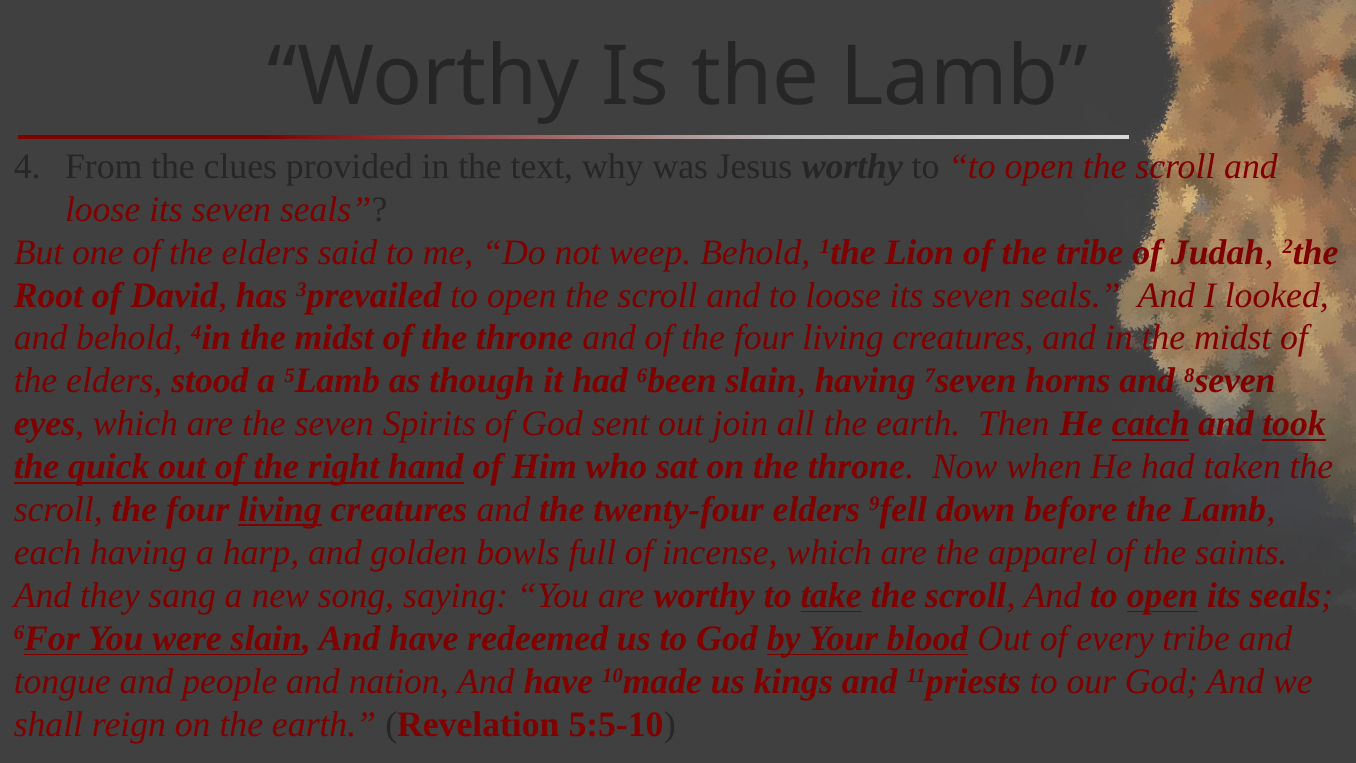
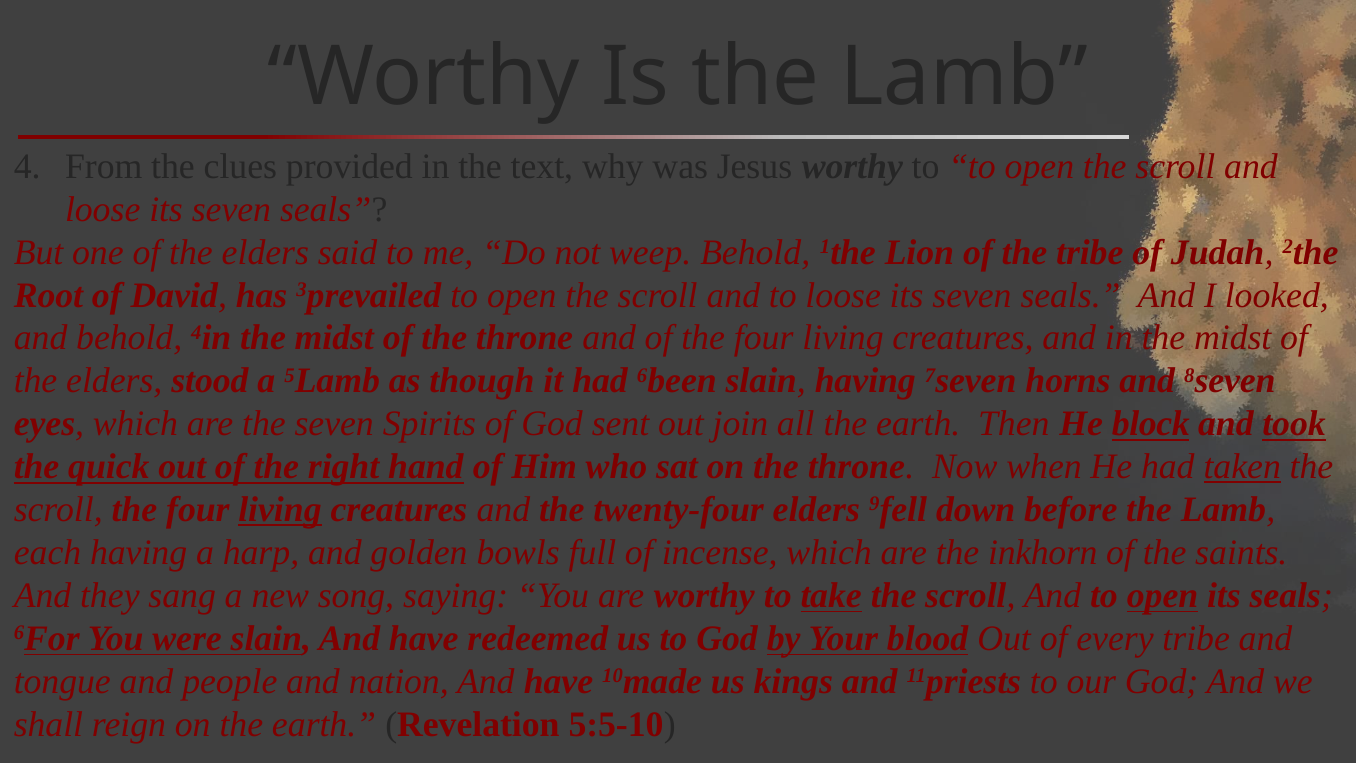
catch: catch -> block
taken underline: none -> present
apparel: apparel -> inkhorn
